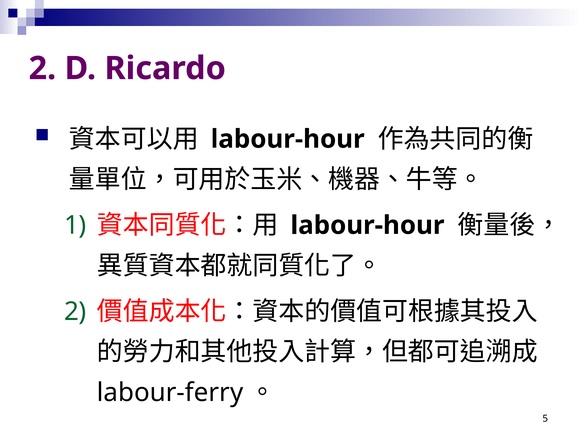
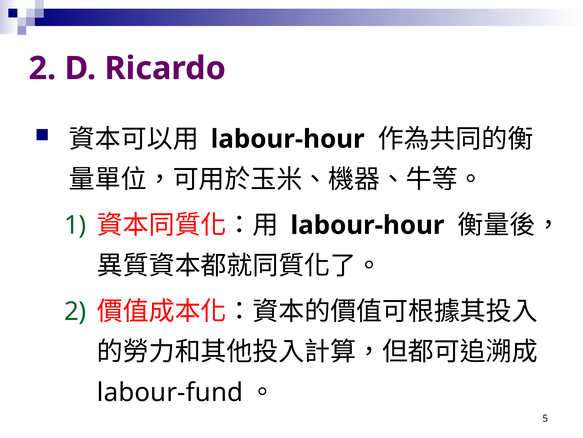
labour-ferry: labour-ferry -> labour-fund
